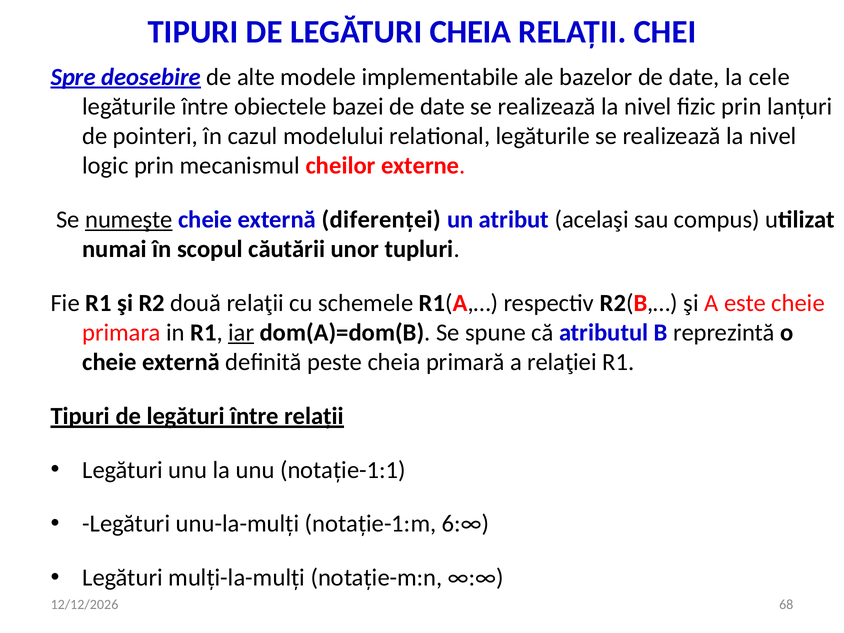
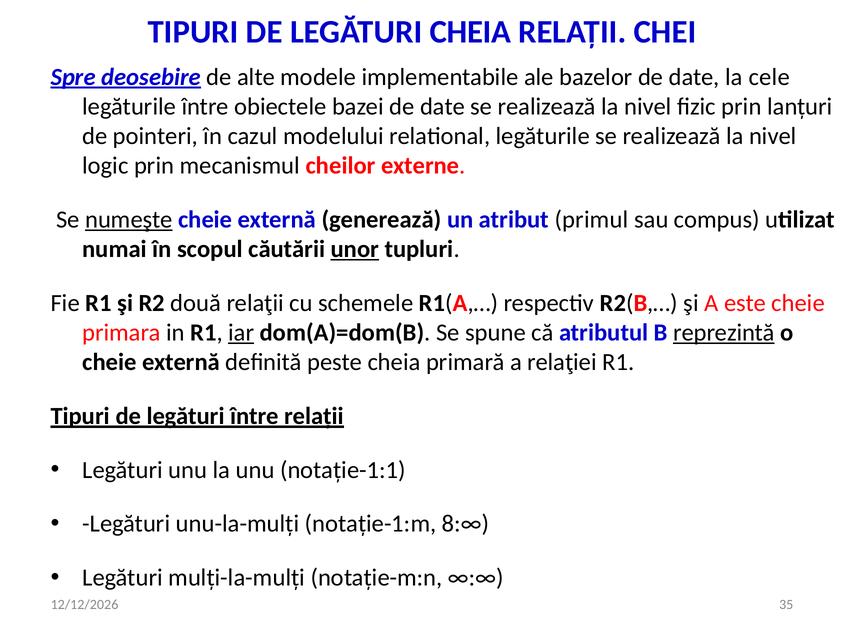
diferenței: diferenței -> generează
acelaşi: acelaşi -> primul
unor underline: none -> present
reprezintă underline: none -> present
6:∞: 6:∞ -> 8:∞
68: 68 -> 35
